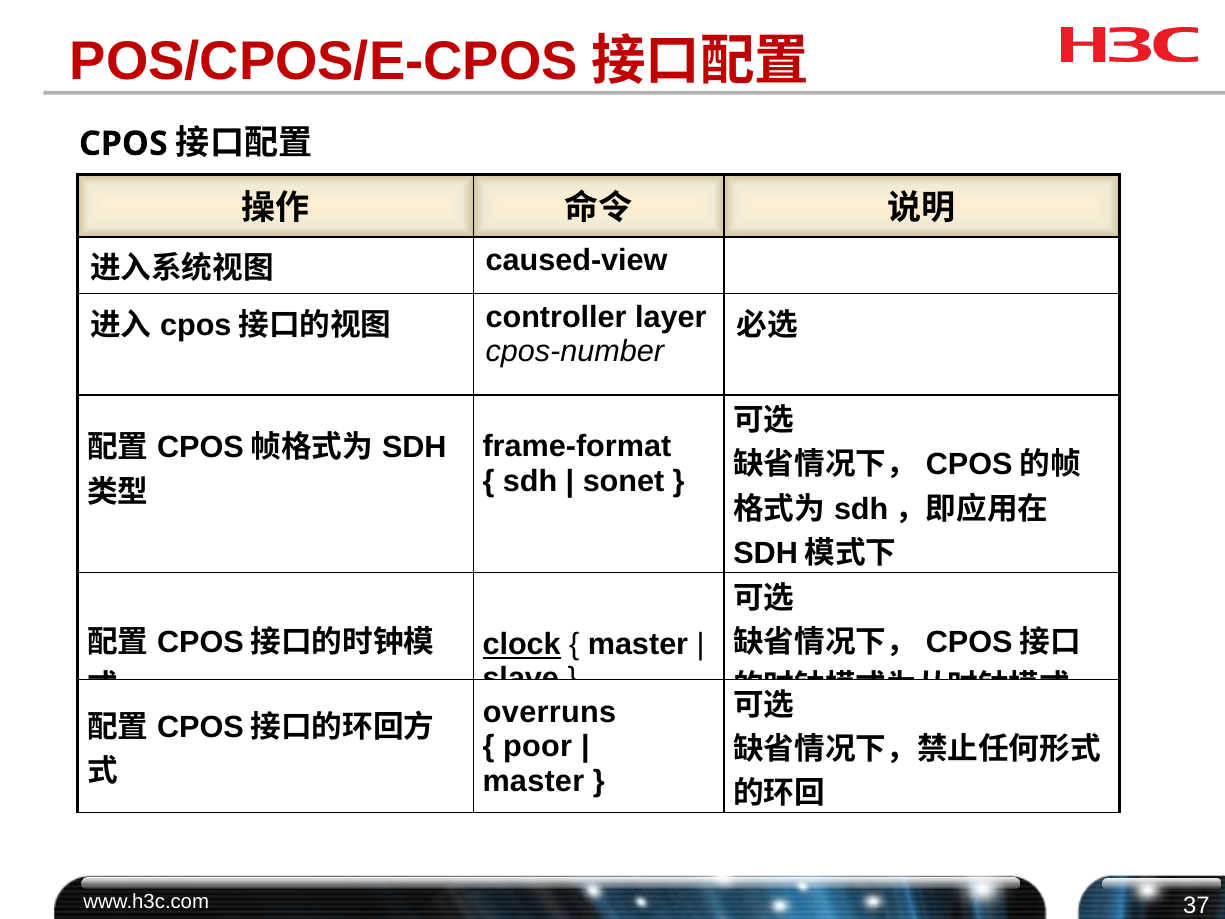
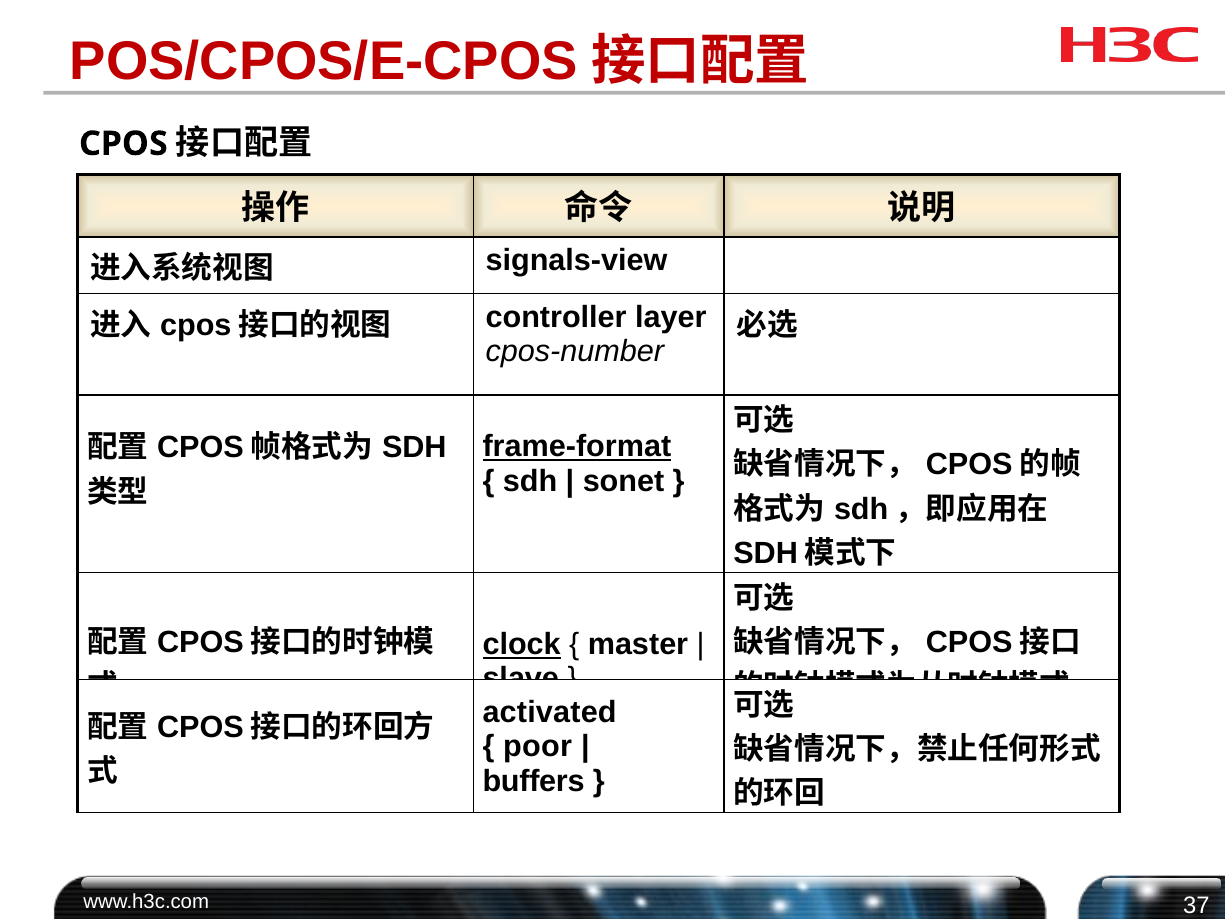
caused-view: caused-view -> signals-view
frame-format underline: none -> present
overruns: overruns -> activated
master at (533, 781): master -> buffers
